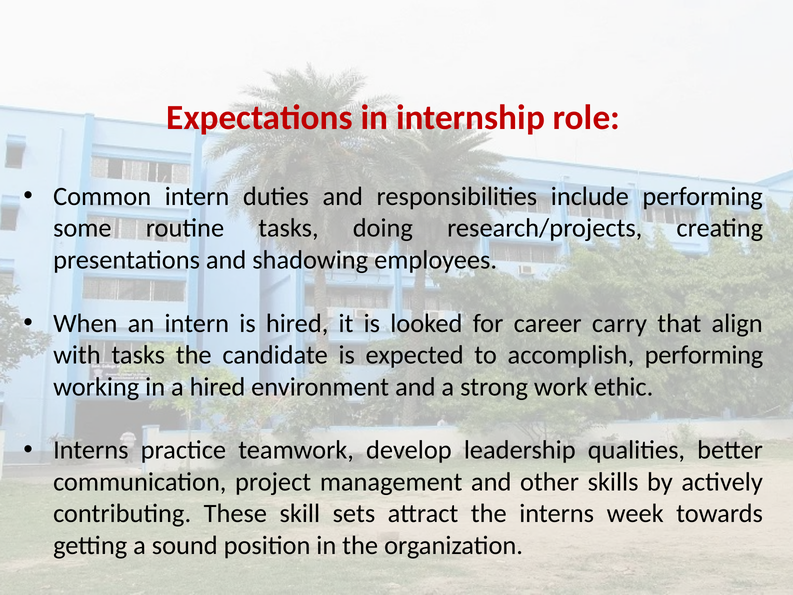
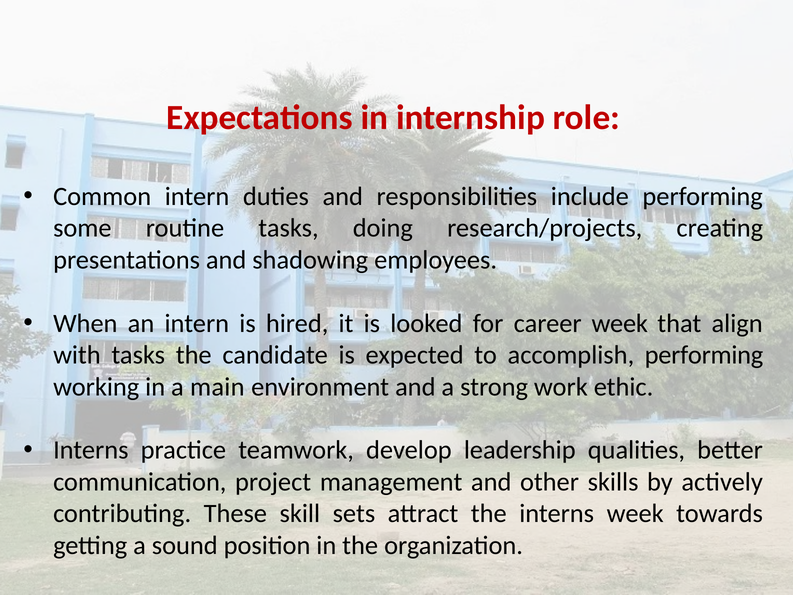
career carry: carry -> week
a hired: hired -> main
